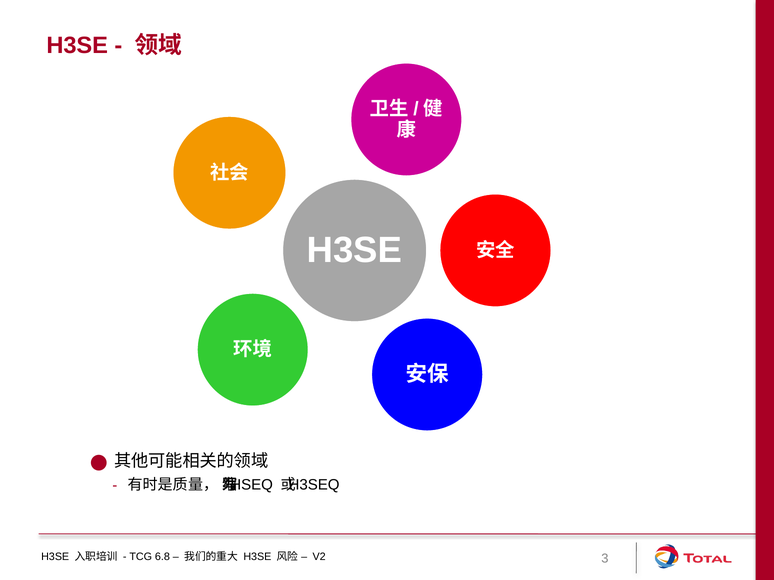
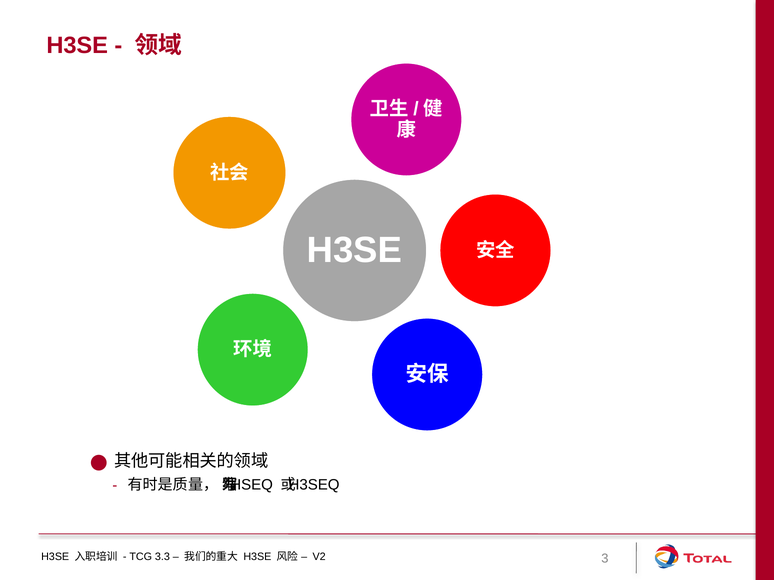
6.8: 6.8 -> 3.3
